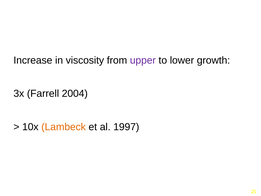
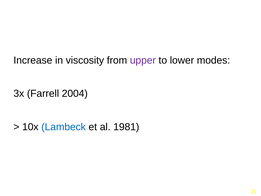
growth: growth -> modes
Lambeck colour: orange -> blue
1997: 1997 -> 1981
